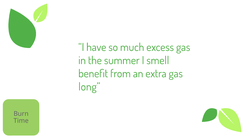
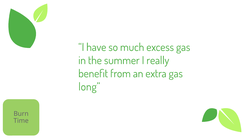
smell: smell -> really
